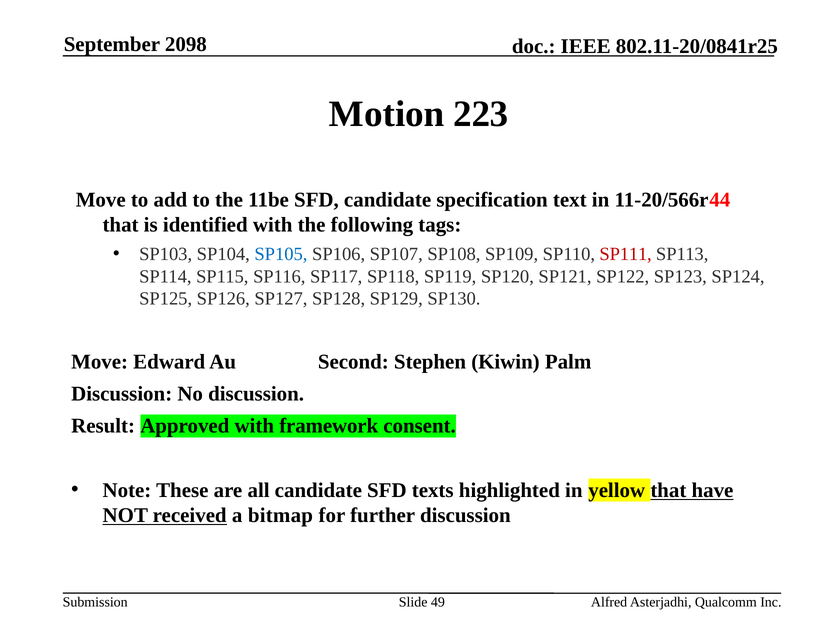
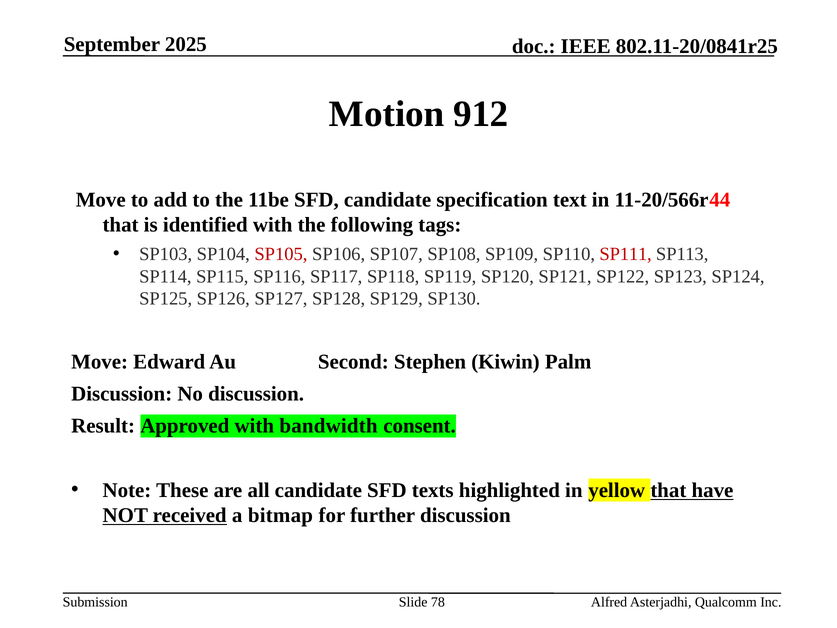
2098: 2098 -> 2025
223: 223 -> 912
SP105 colour: blue -> red
framework: framework -> bandwidth
49: 49 -> 78
